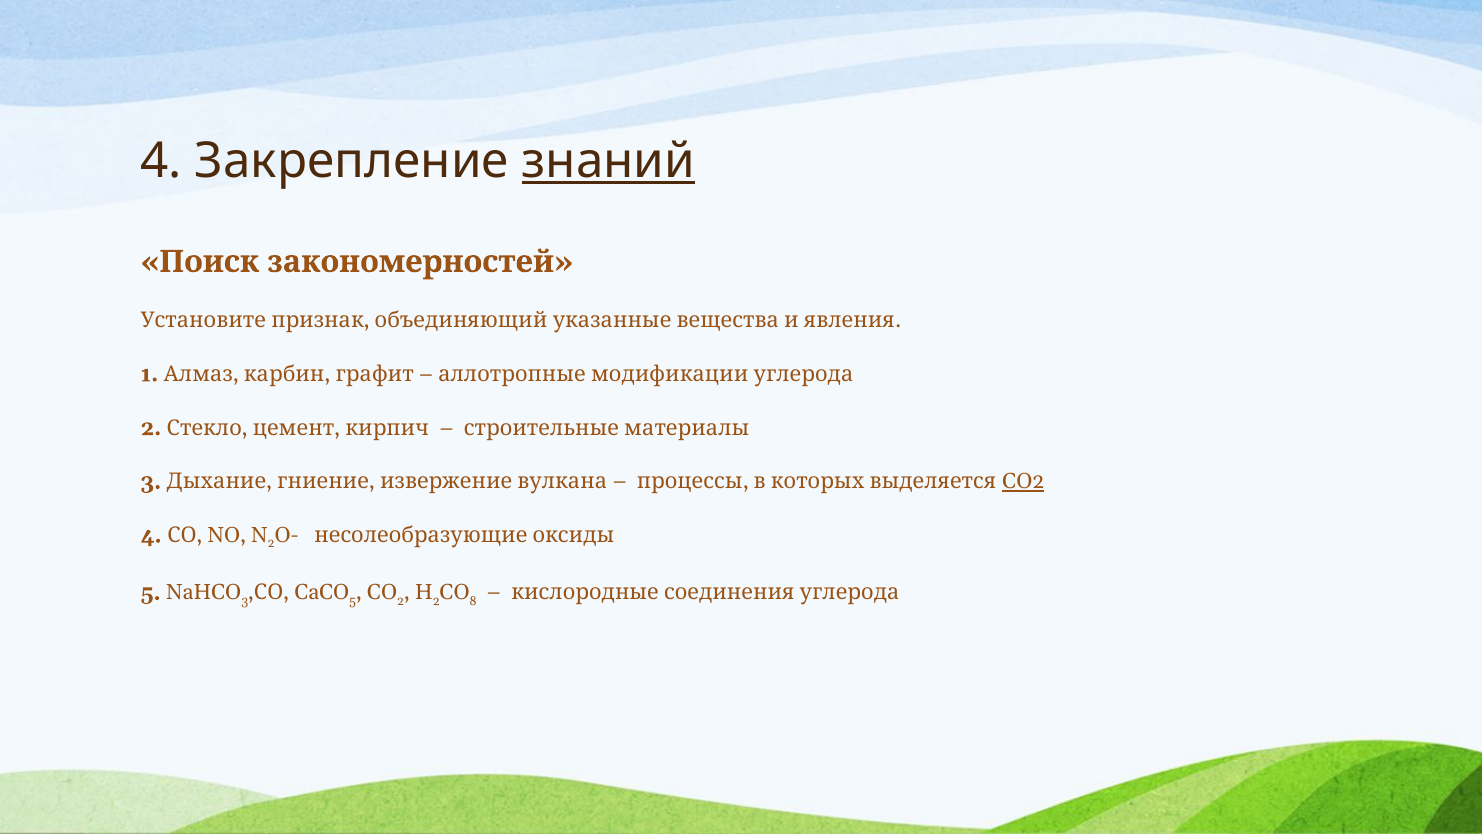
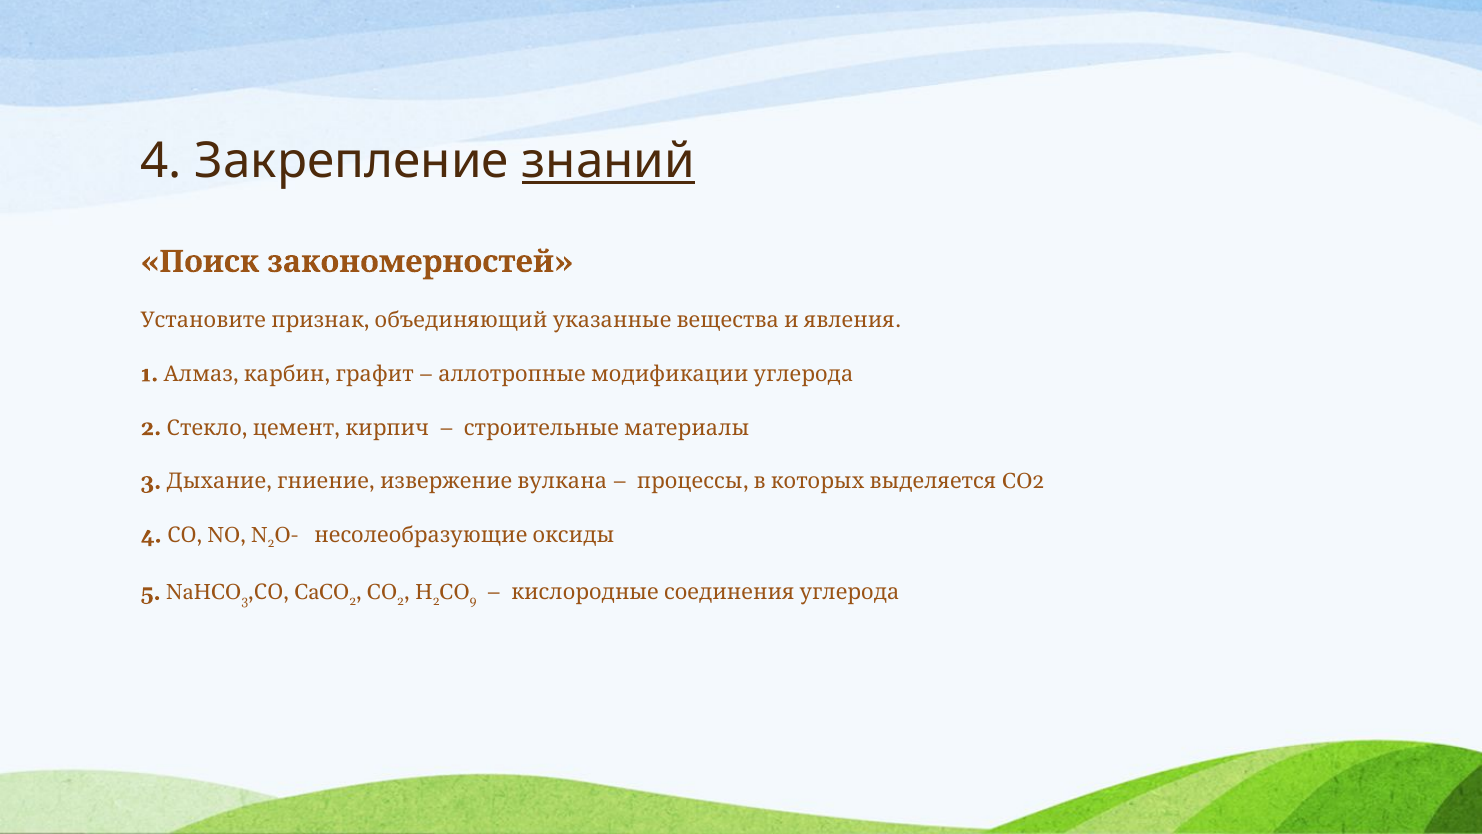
CO2 underline: present -> none
СО 5: 5 -> 2
8: 8 -> 9
